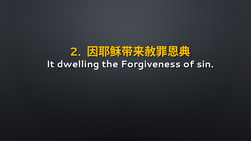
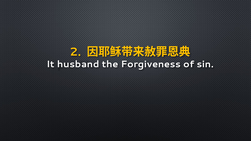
dwelling: dwelling -> husband
